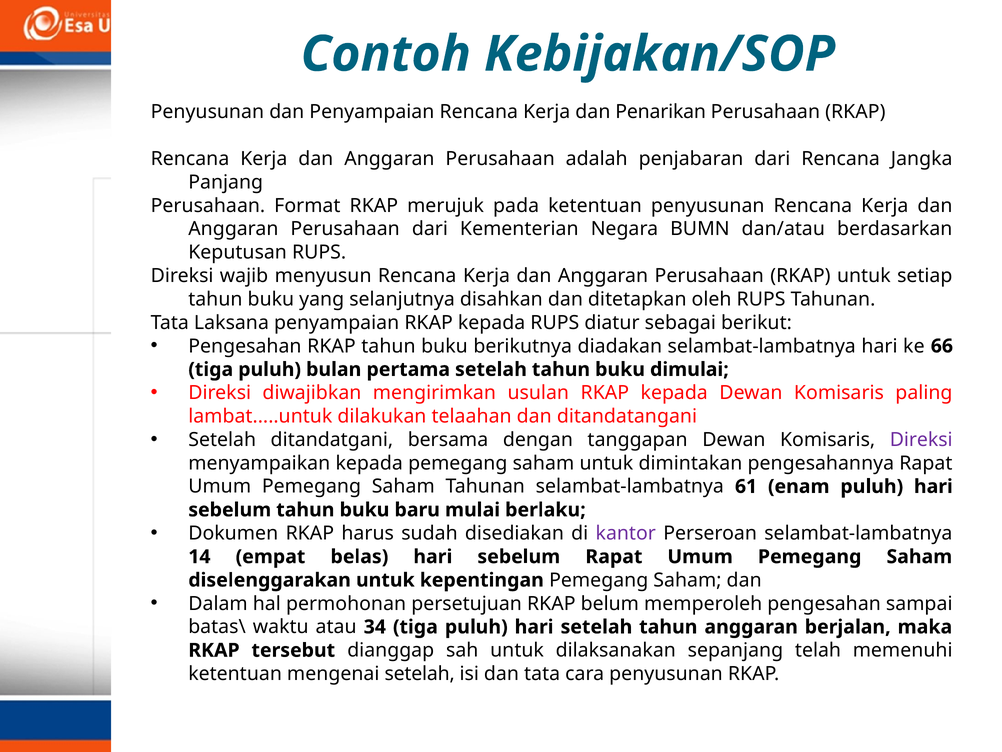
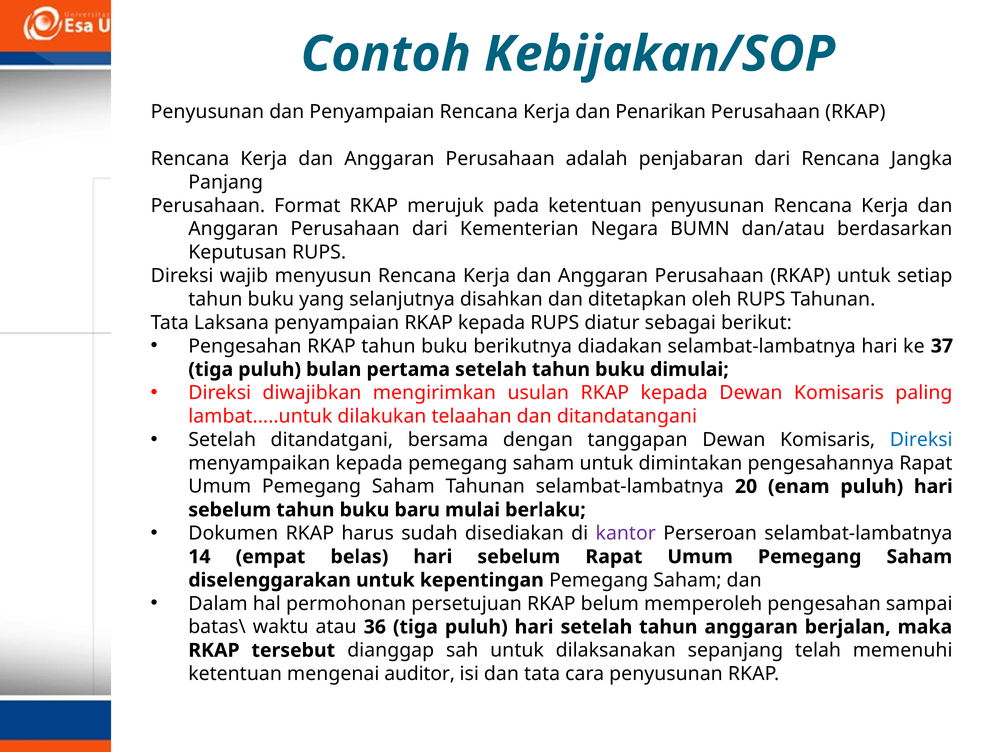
66: 66 -> 37
Direksi at (921, 439) colour: purple -> blue
61: 61 -> 20
34: 34 -> 36
mengenai setelah: setelah -> auditor
